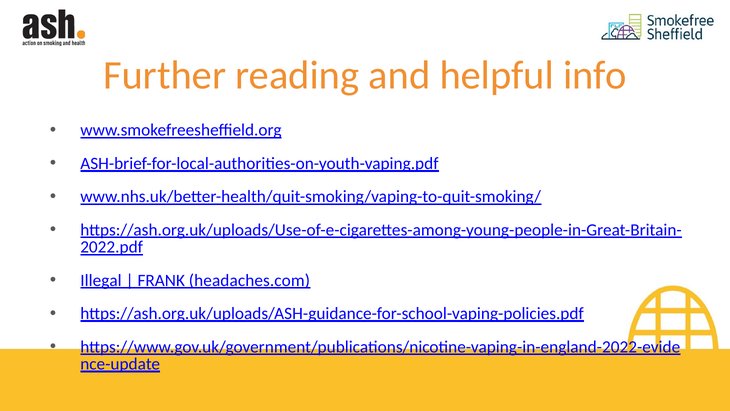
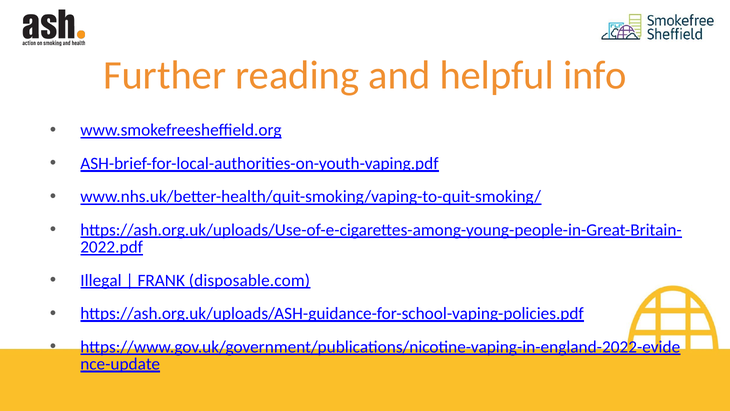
headaches.com: headaches.com -> disposable.com
